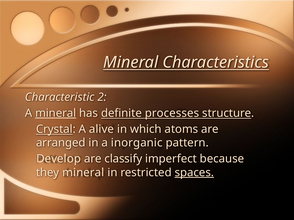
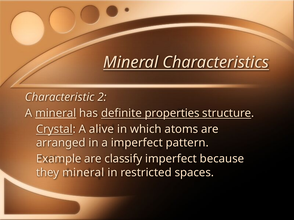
processes: processes -> properties
a inorganic: inorganic -> imperfect
Develop: Develop -> Example
spaces underline: present -> none
